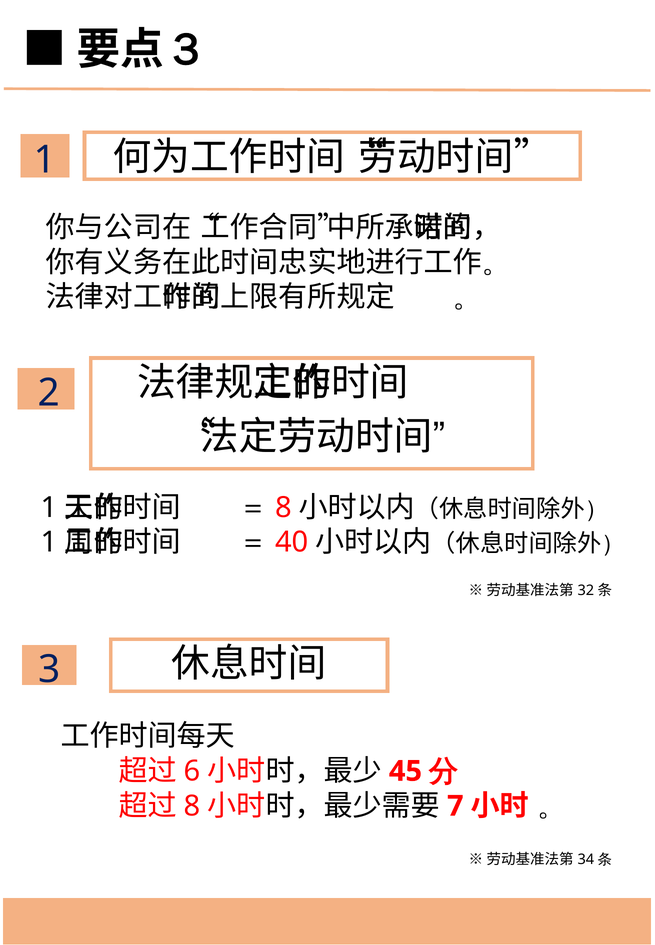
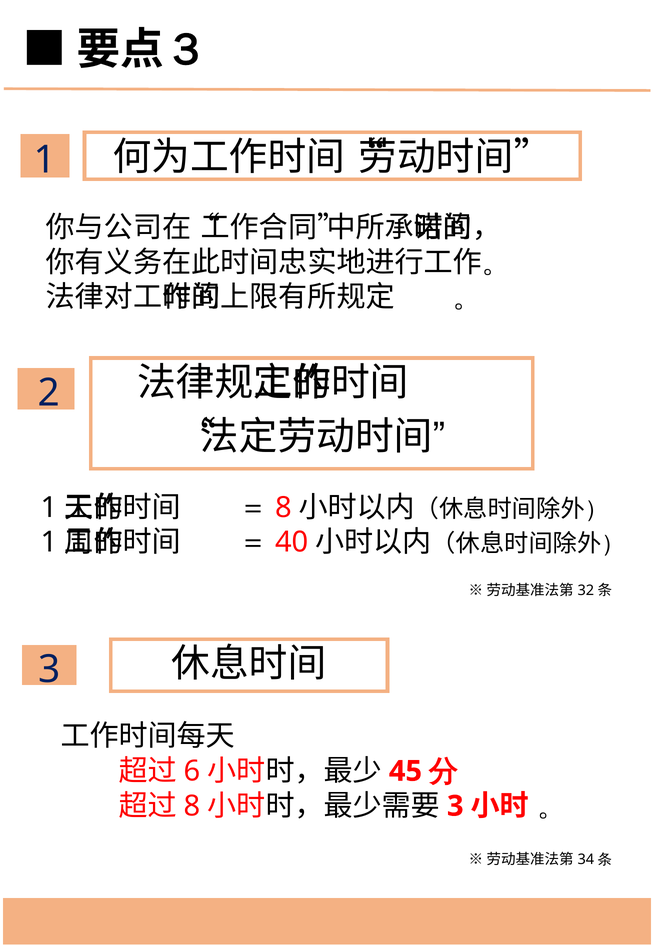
7 at (455, 806): 7 -> 3
